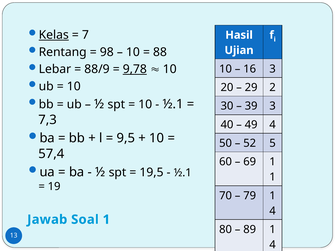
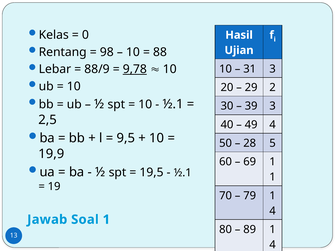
Kelas underline: present -> none
7 at (85, 35): 7 -> 0
16: 16 -> 31
7,3: 7,3 -> 2,5
52: 52 -> 28
57,4: 57,4 -> 19,9
